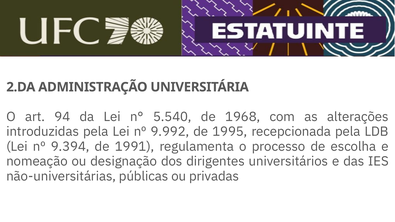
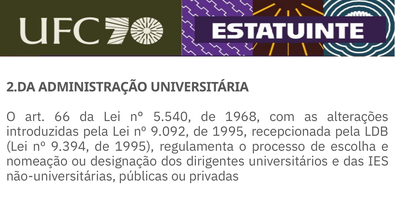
94: 94 -> 66
9.992: 9.992 -> 9.092
9.394 de 1991: 1991 -> 1995
